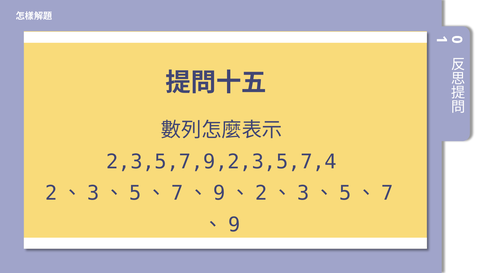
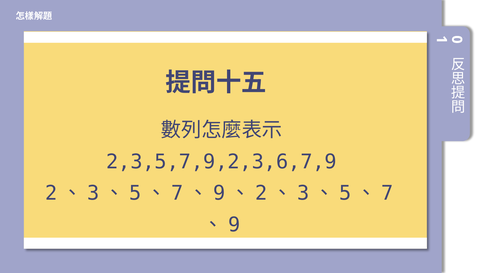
2,3,5,7,9,2,3,5,7,4: 2,3,5,7,9,2,3,5,7,4 -> 2,3,5,7,9,2,3,6,7,9
